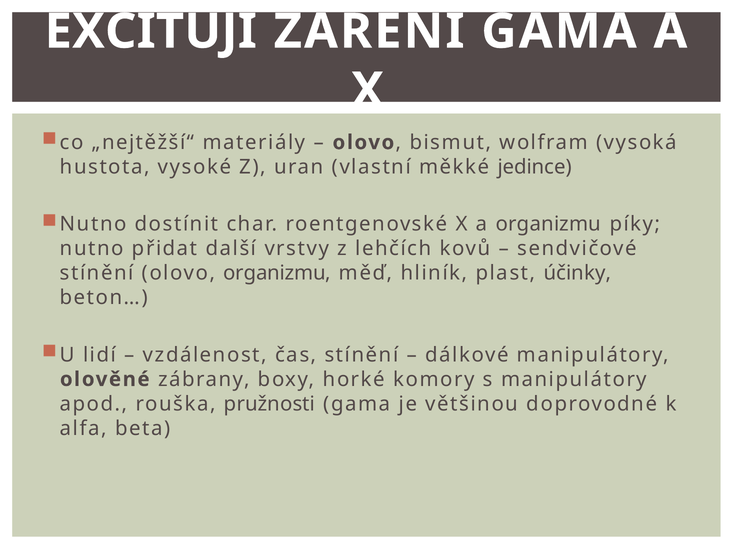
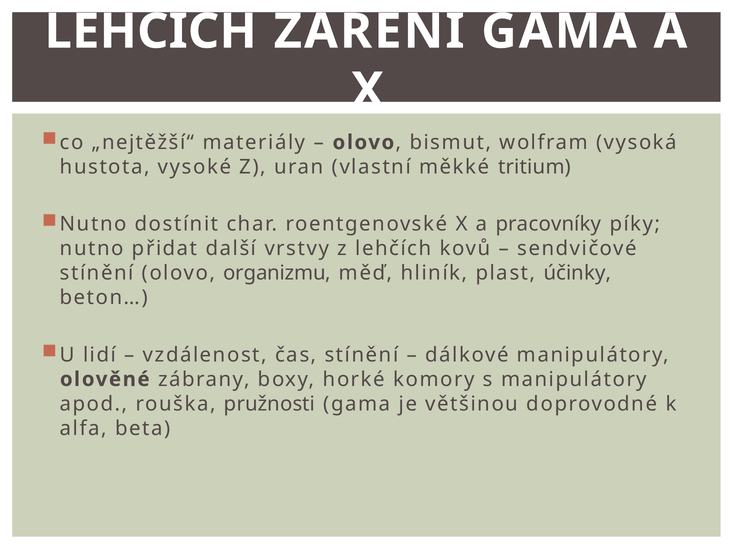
EXCITUJÍ at (151, 32): EXCITUJÍ -> LEHČÍCH
jedince: jedince -> tritium
a organizmu: organizmu -> pracovníky
